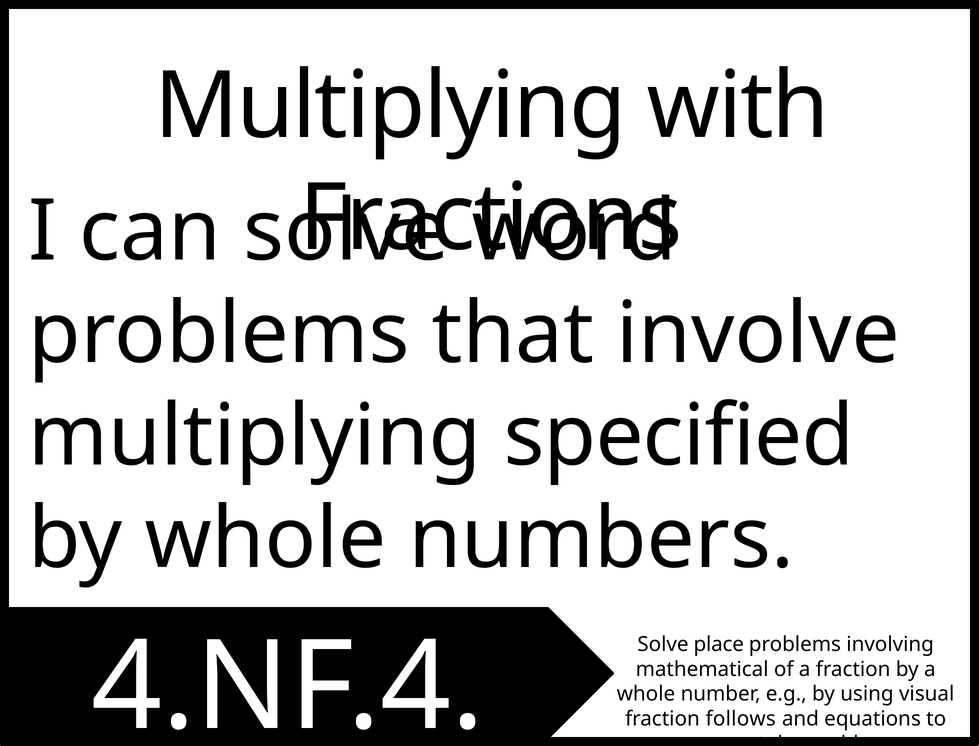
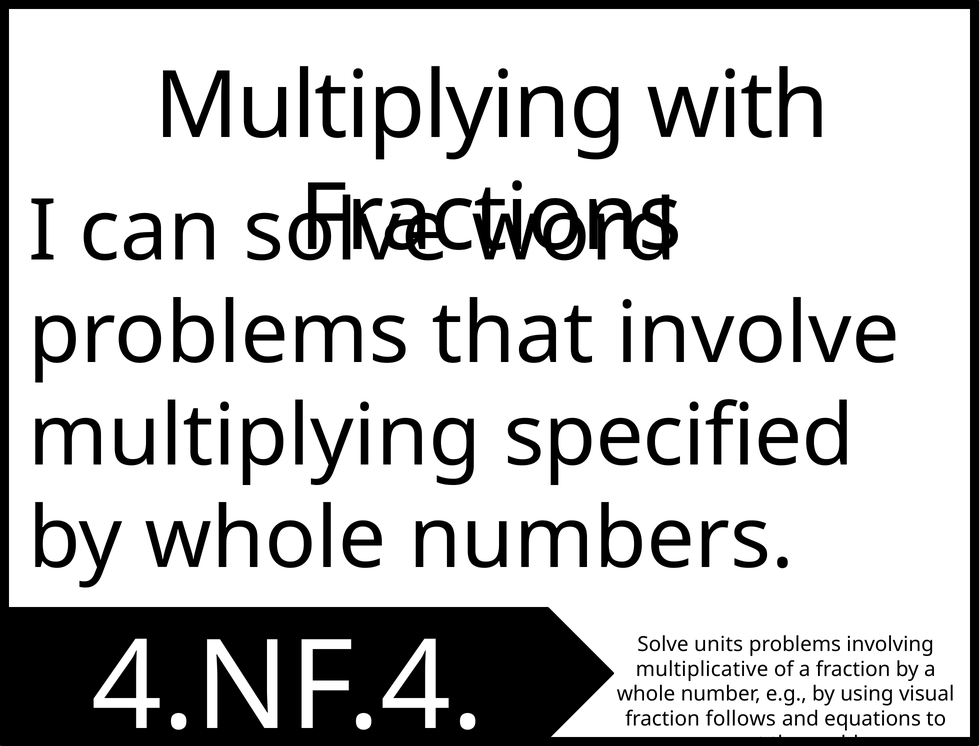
place: place -> units
mathematical: mathematical -> multiplicative
